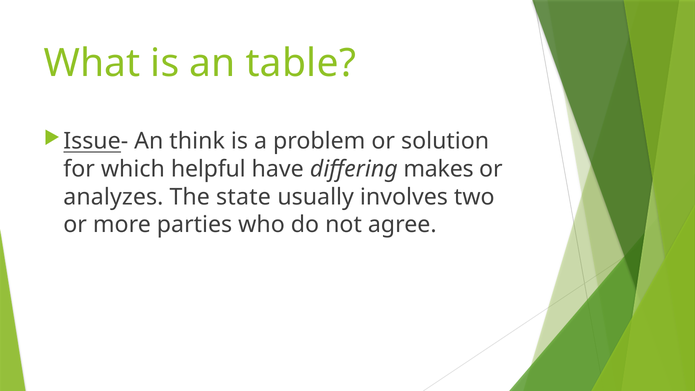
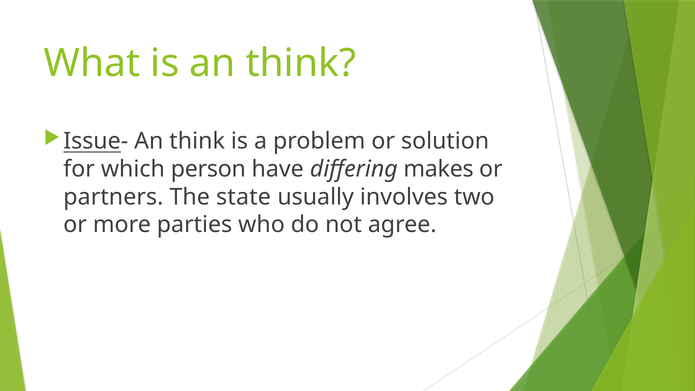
is an table: table -> think
helpful: helpful -> person
analyzes: analyzes -> partners
